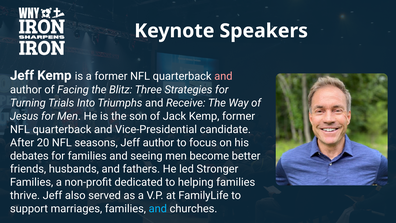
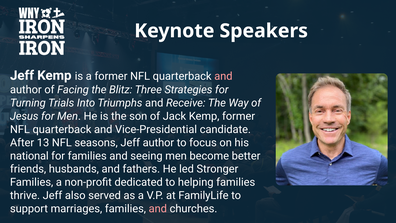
20: 20 -> 13
debates: debates -> national
and at (158, 208) colour: light blue -> pink
